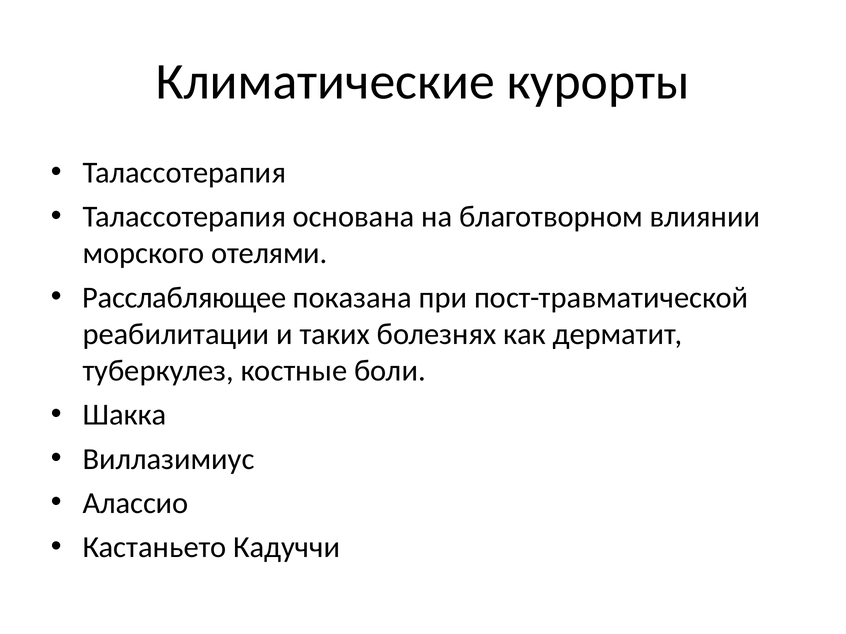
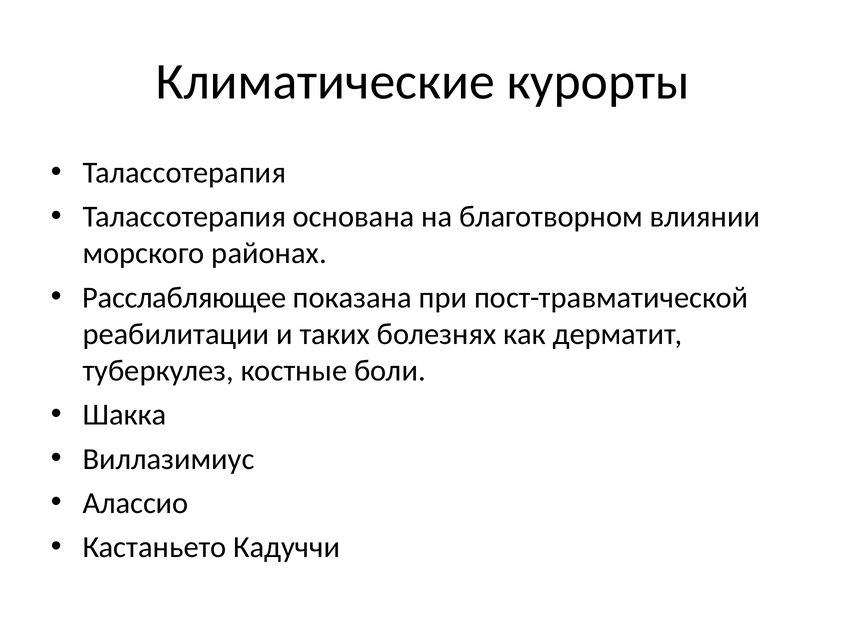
отелями: отелями -> районах
